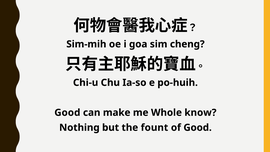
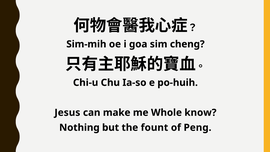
Good at (67, 113): Good -> Jesus
of Good: Good -> Peng
